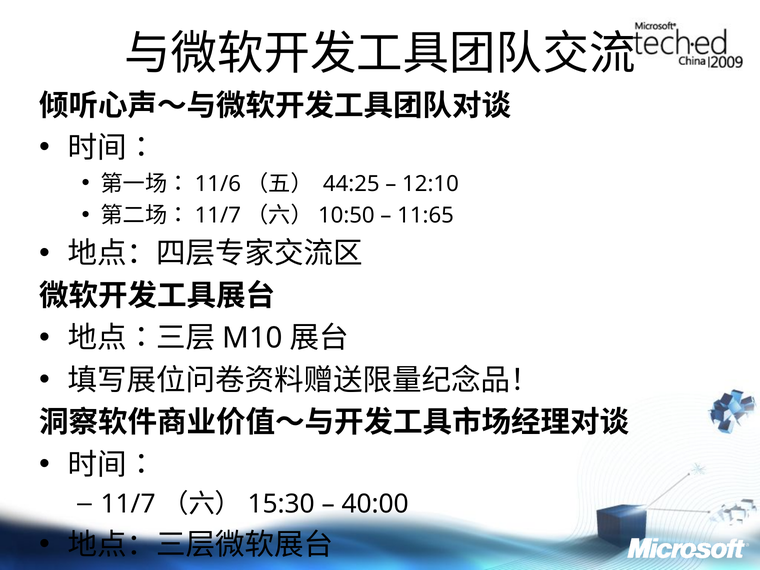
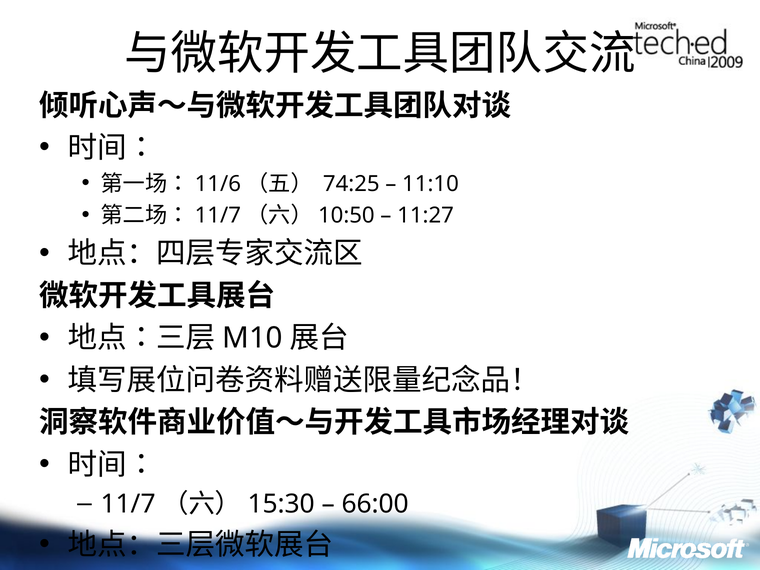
44:25: 44:25 -> 74:25
12:10: 12:10 -> 11:10
11:65: 11:65 -> 11:27
40:00: 40:00 -> 66:00
